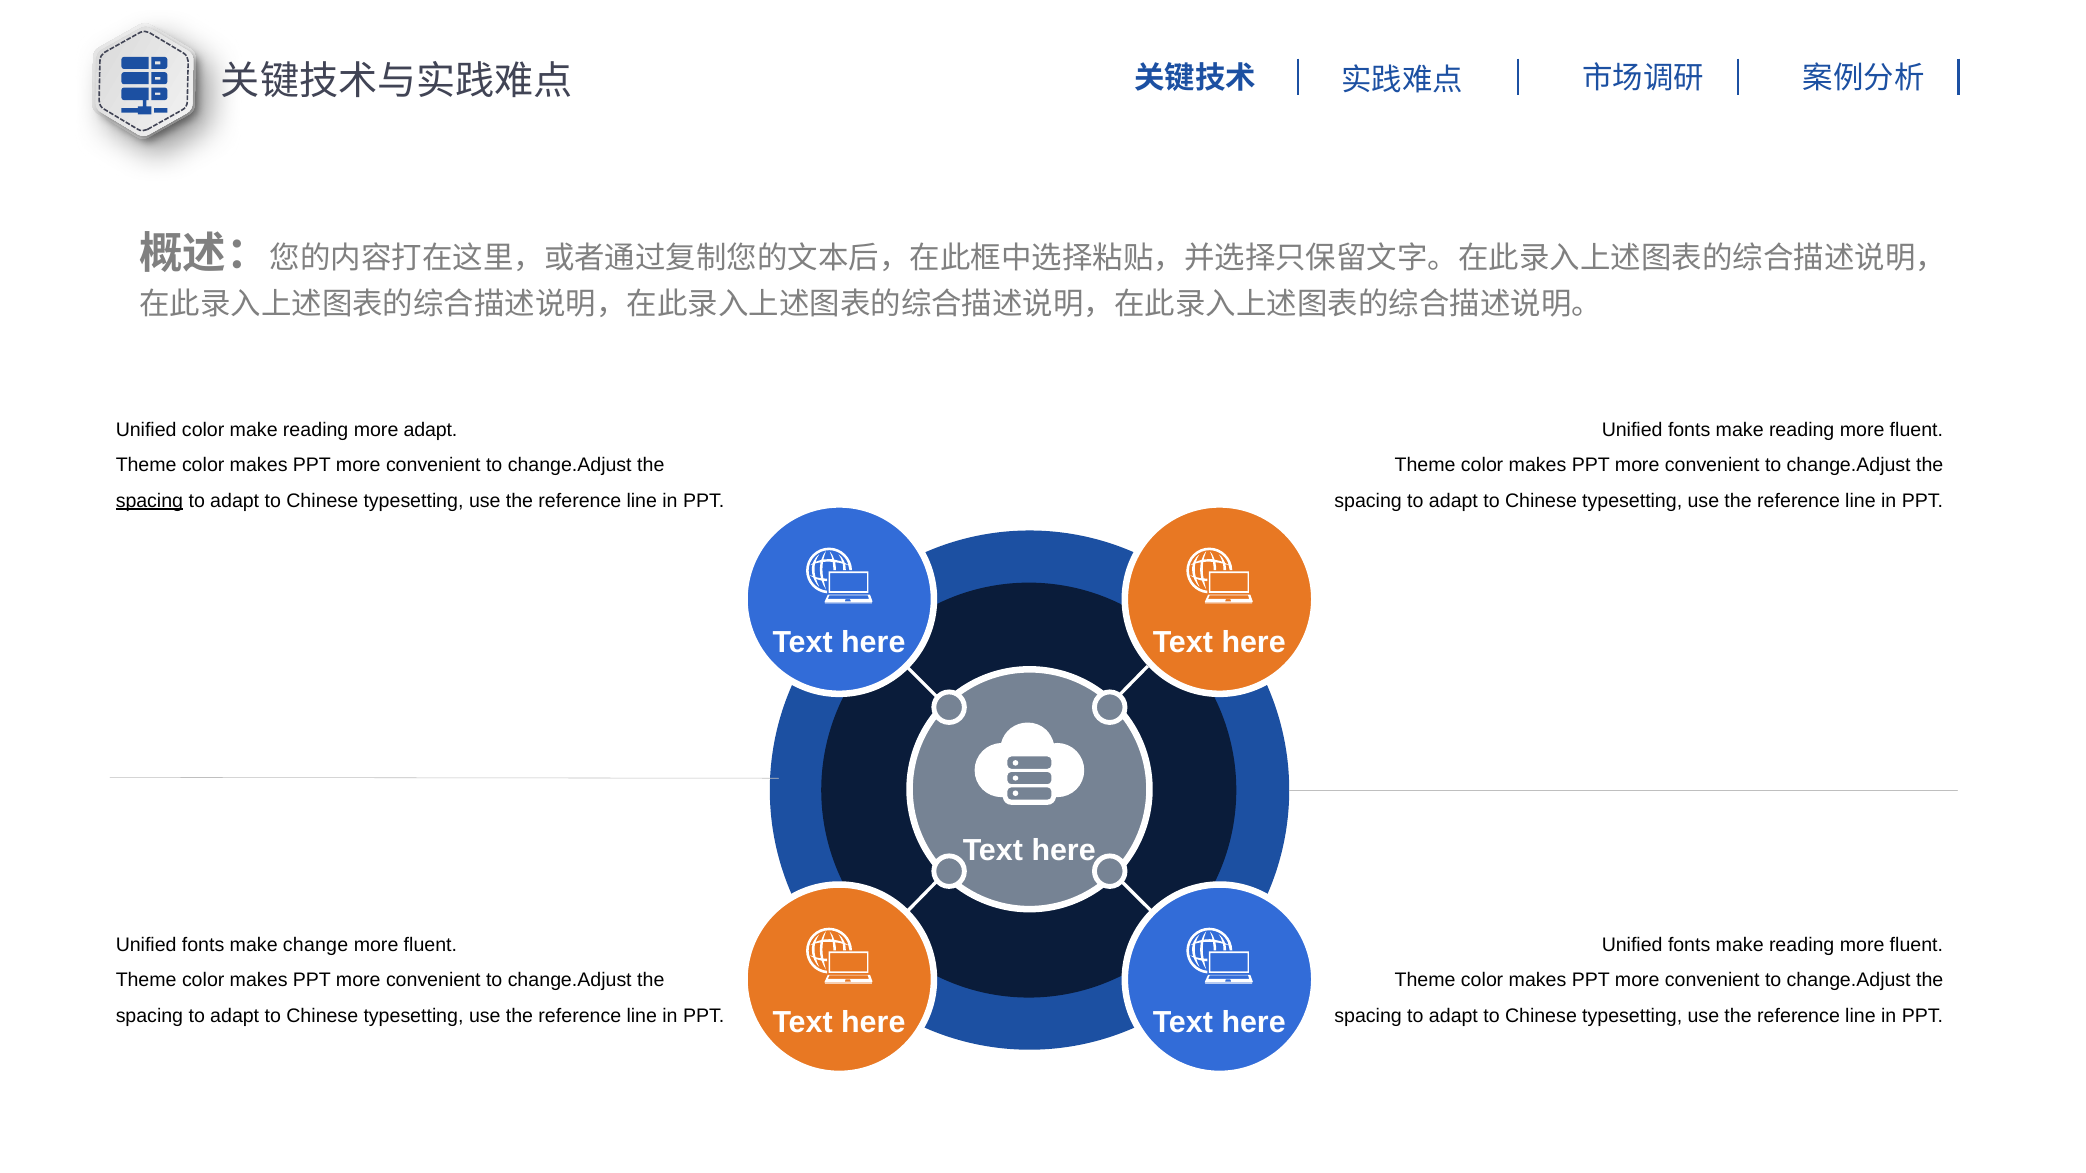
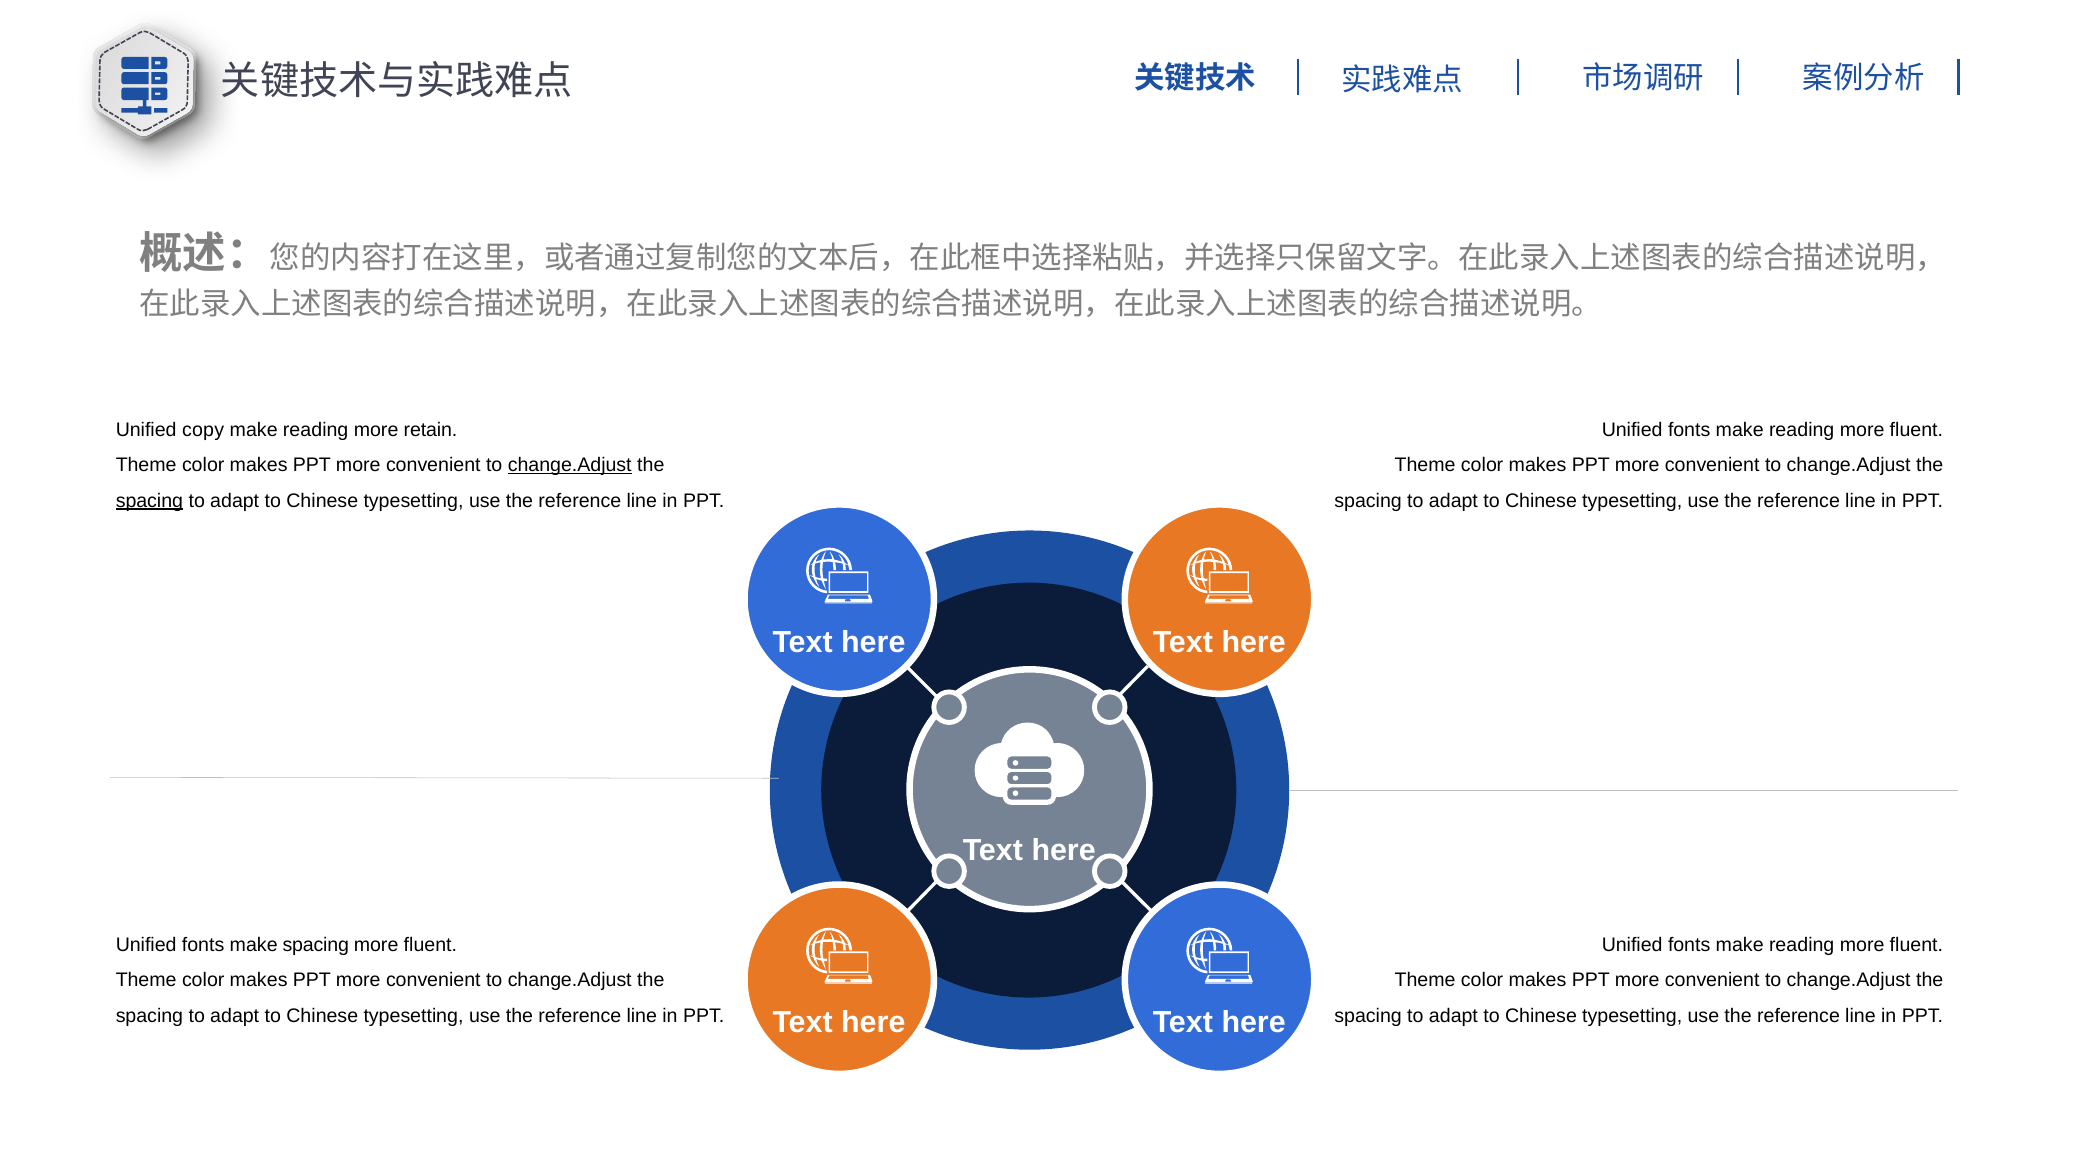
Unified color: color -> copy
more adapt: adapt -> retain
change.Adjust at (570, 465) underline: none -> present
make change: change -> spacing
